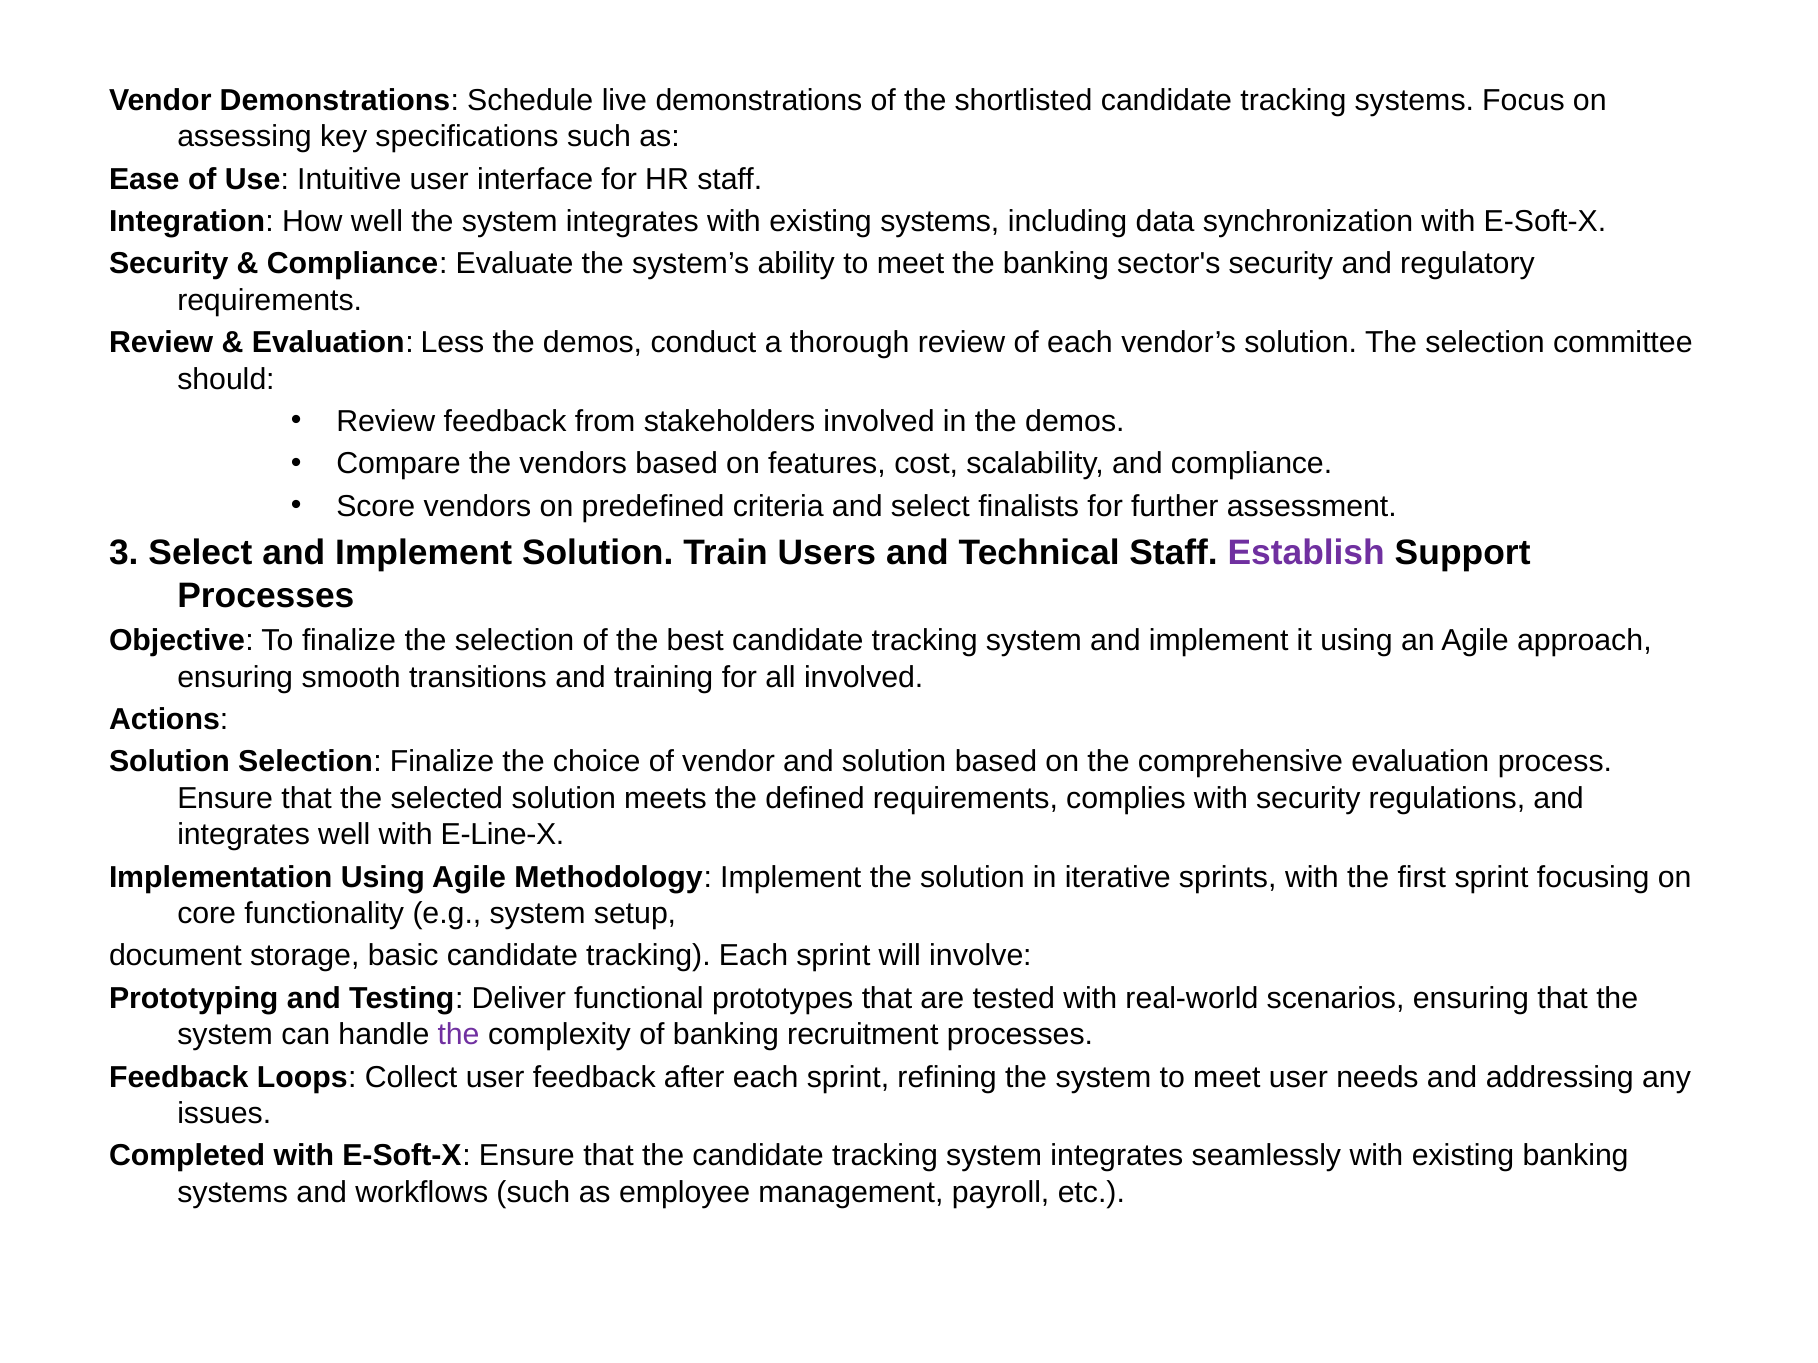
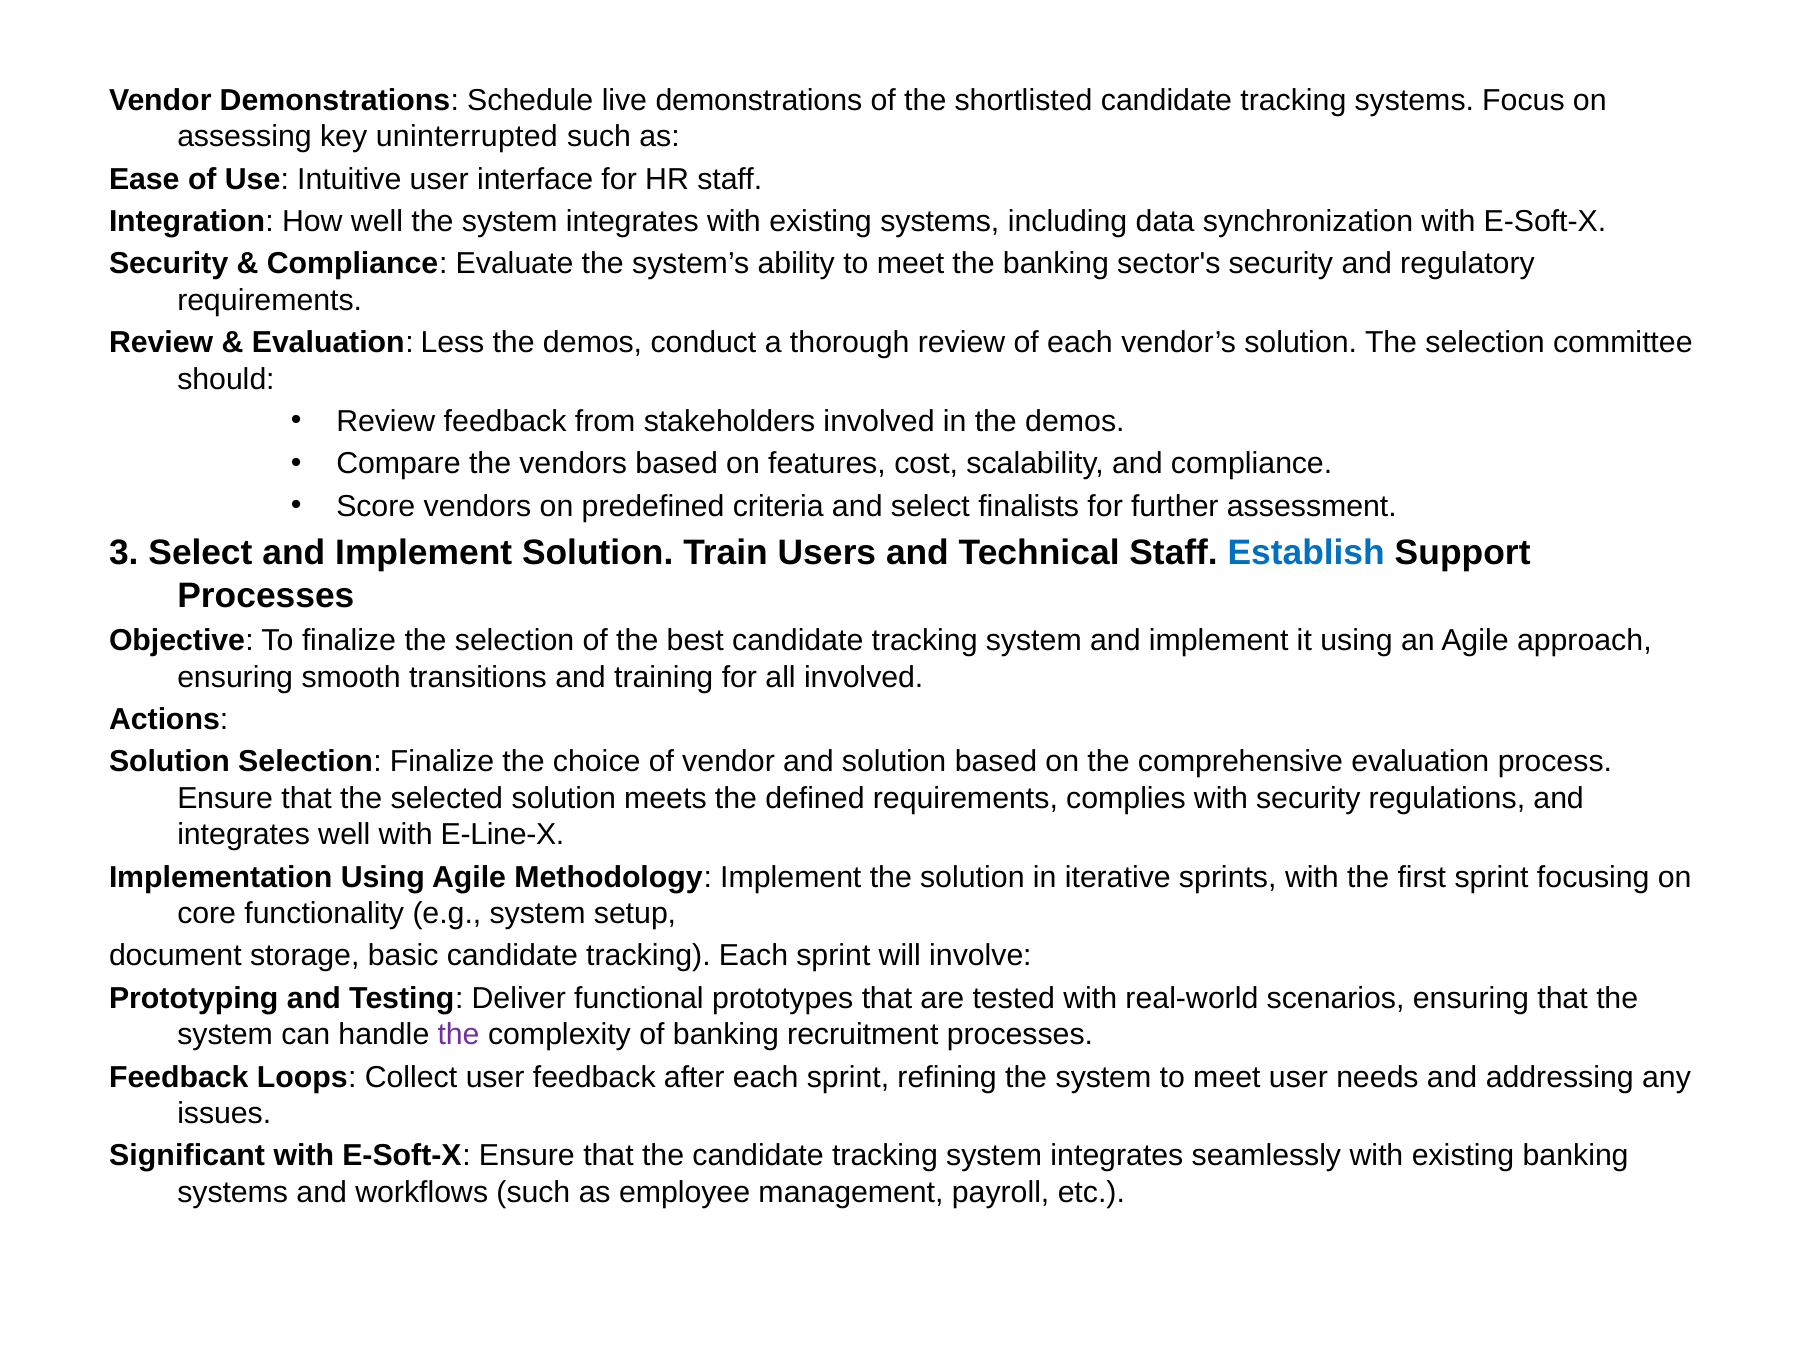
specifications: specifications -> uninterrupted
Establish colour: purple -> blue
Completed: Completed -> Significant
